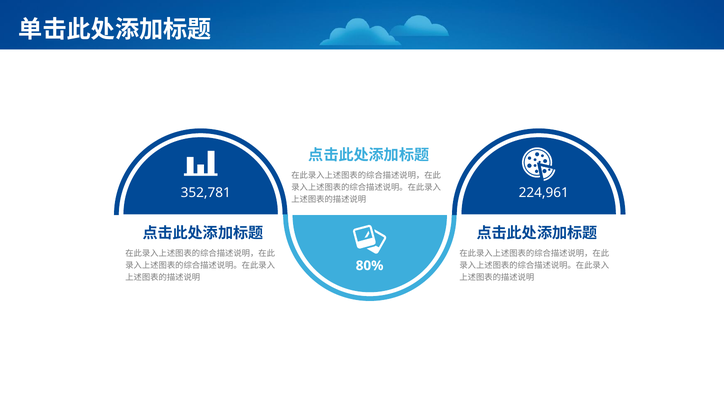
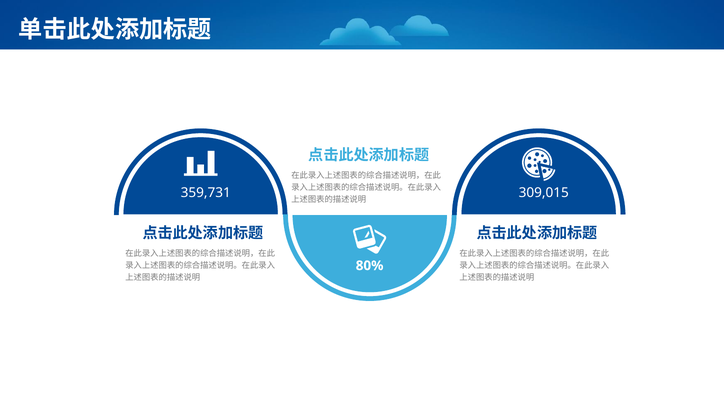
352,781: 352,781 -> 359,731
224,961: 224,961 -> 309,015
